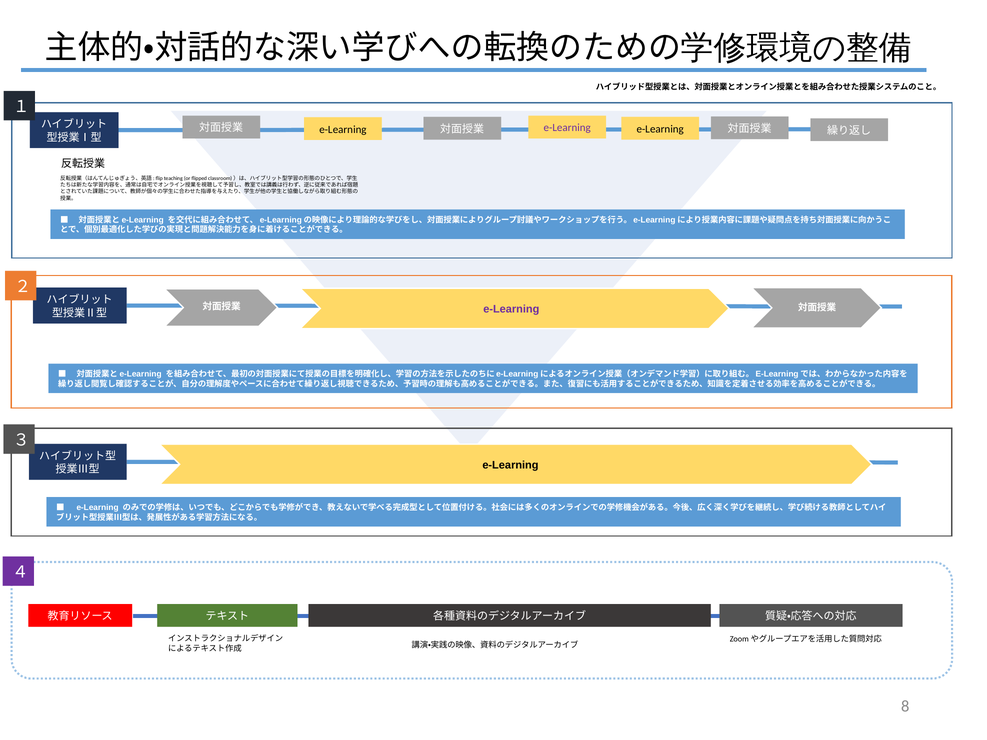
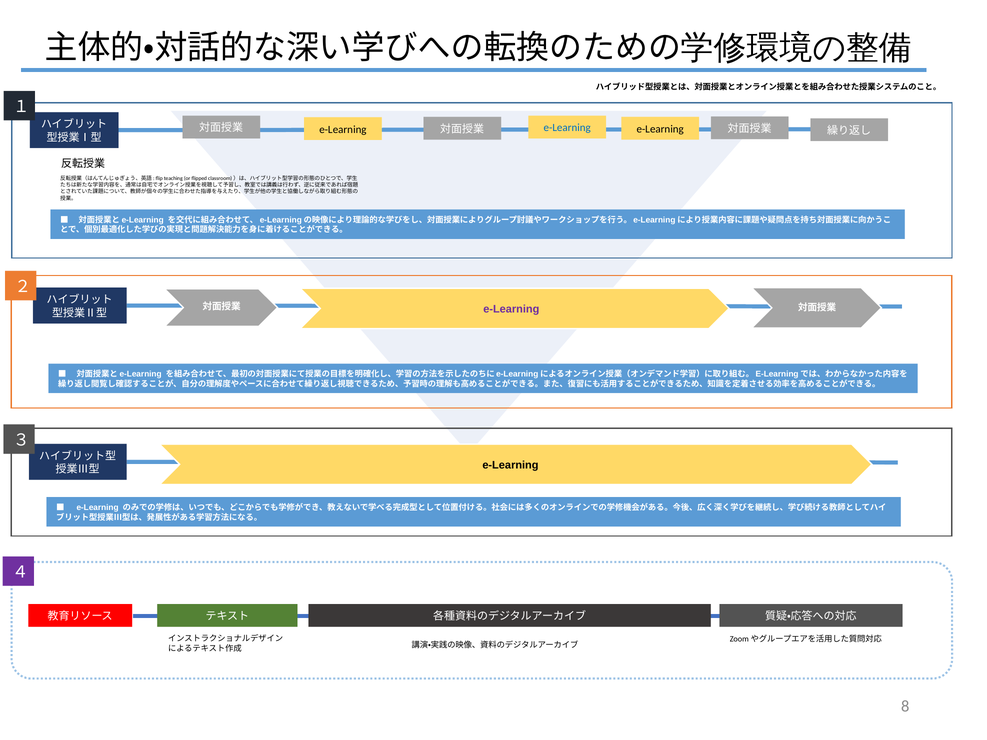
e-Learning at (567, 128) colour: purple -> blue
